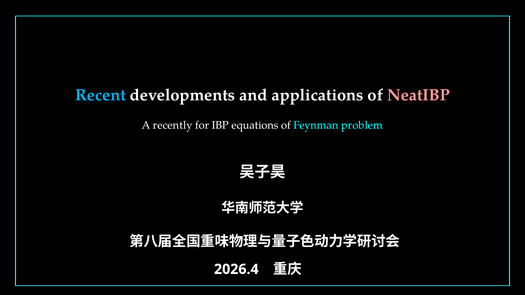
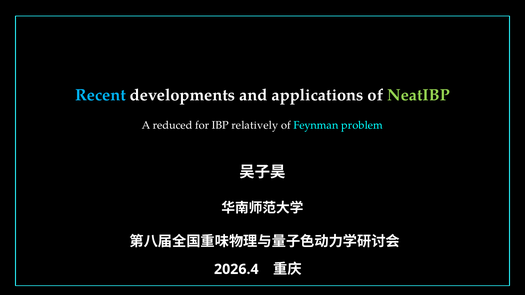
NeatIBP colour: pink -> light green
recently: recently -> reduced
equations: equations -> relatively
